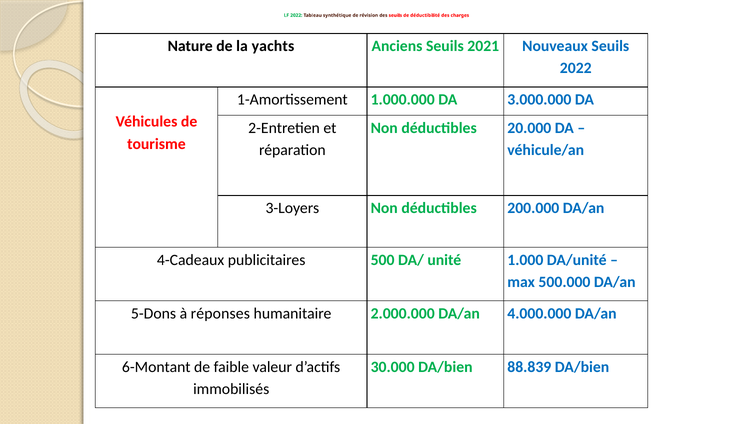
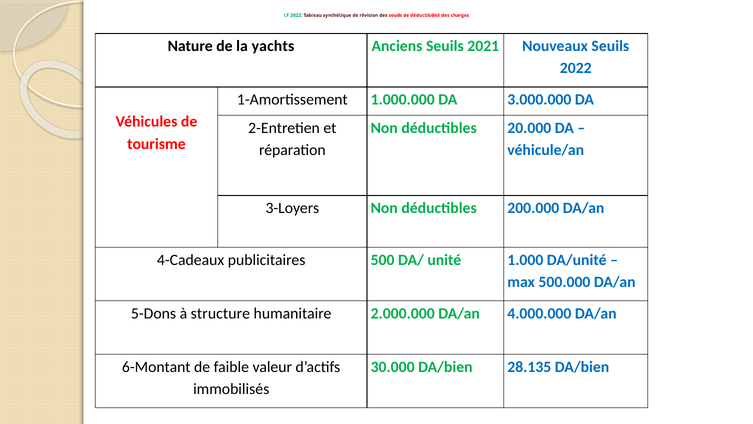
réponses: réponses -> structure
88.839: 88.839 -> 28.135
